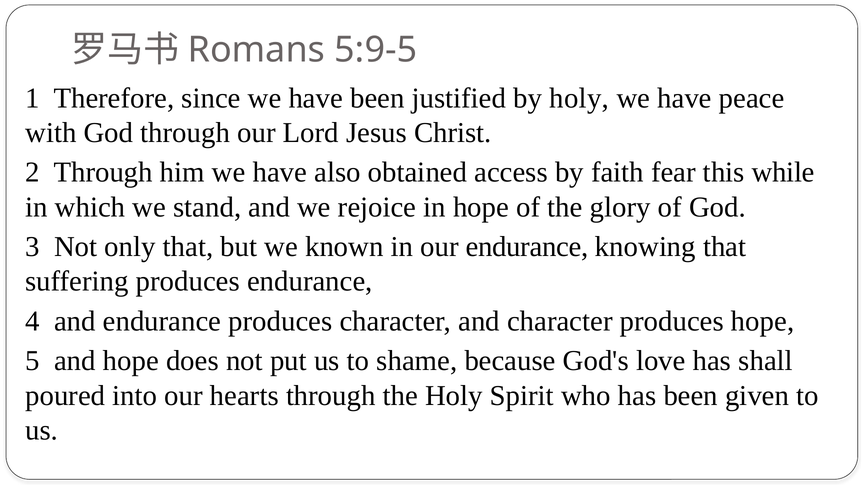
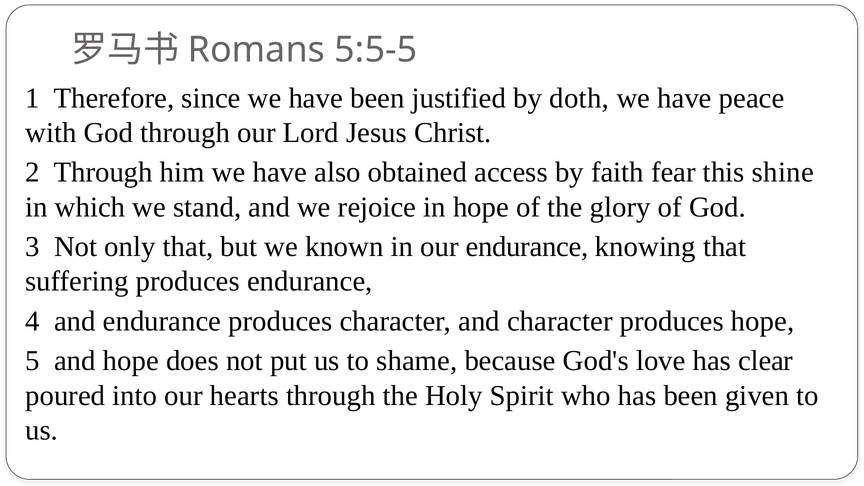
5:9-5: 5:9-5 -> 5:5-5
by holy: holy -> doth
while: while -> shine
shall: shall -> clear
